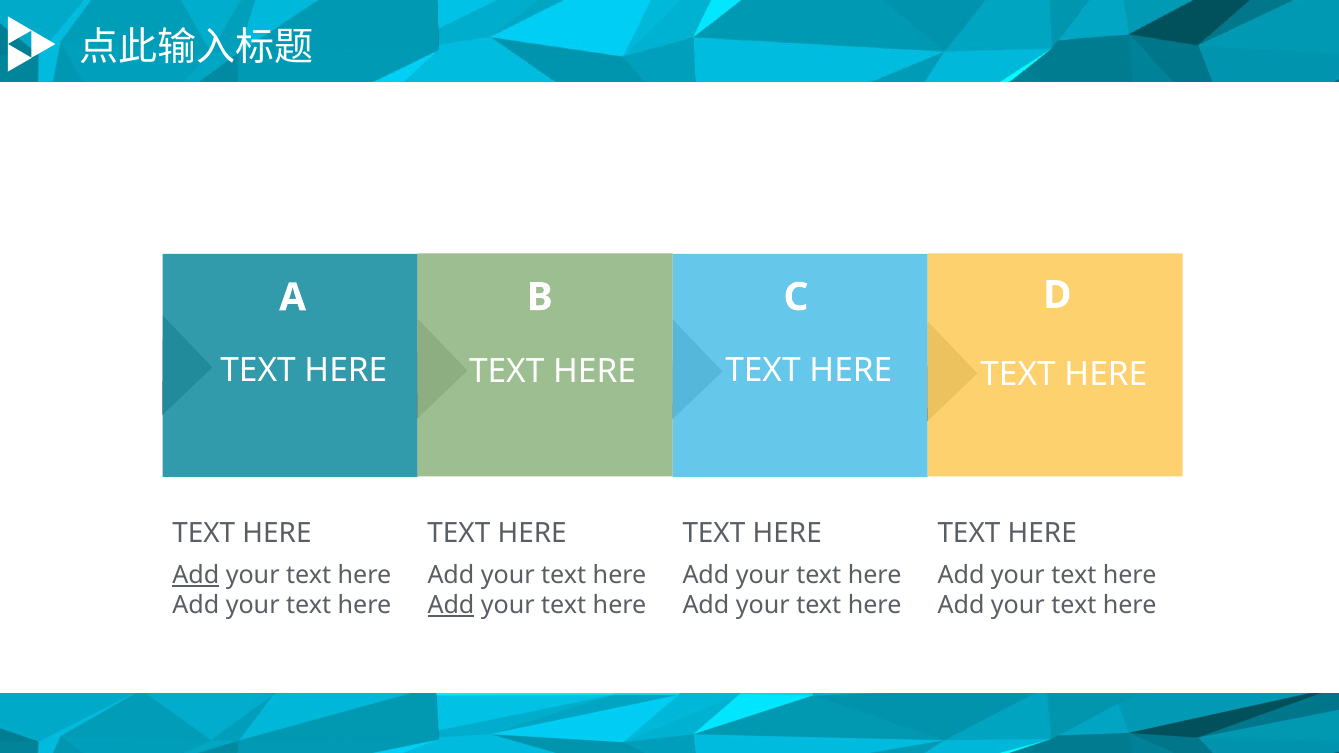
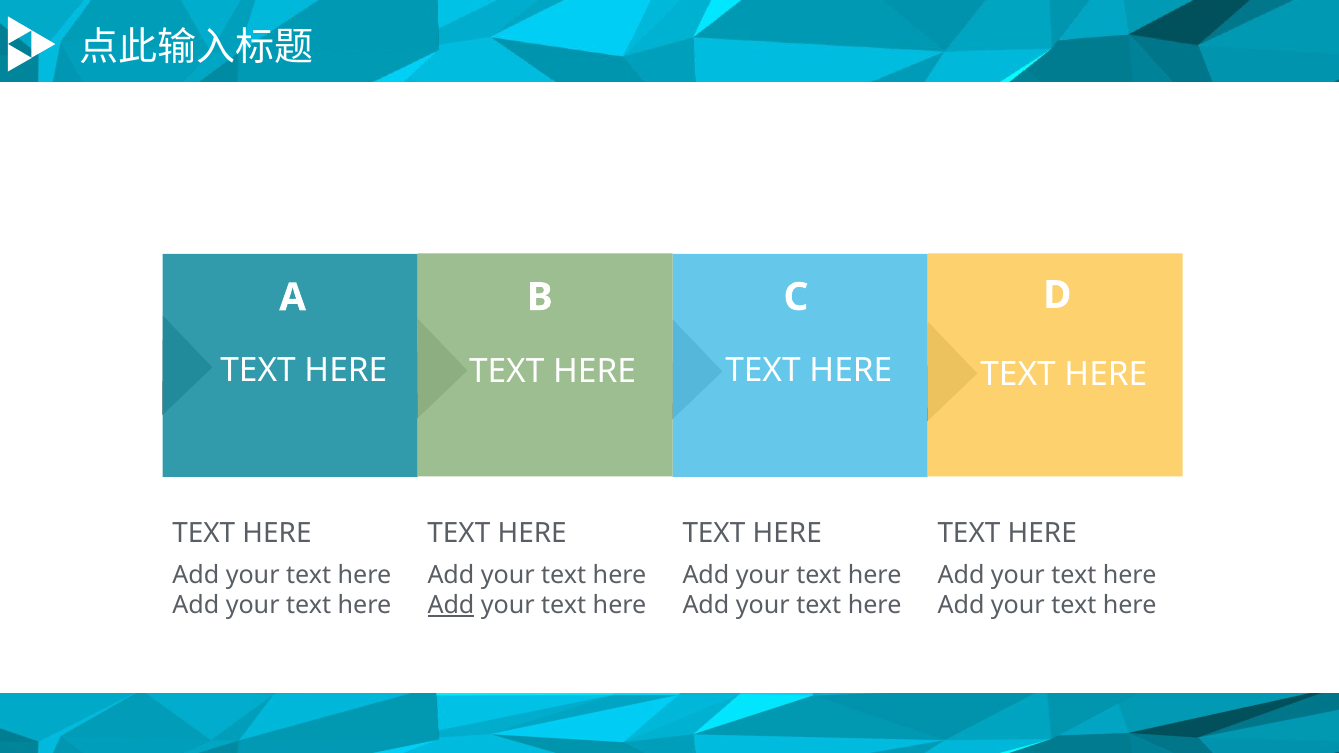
Add at (196, 575) underline: present -> none
